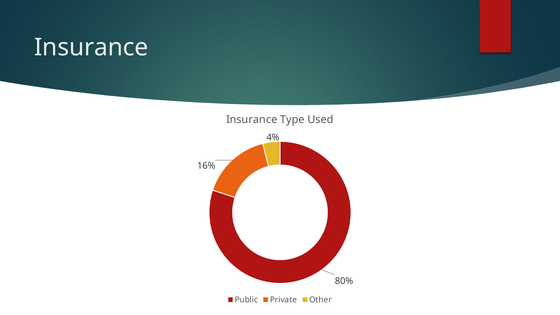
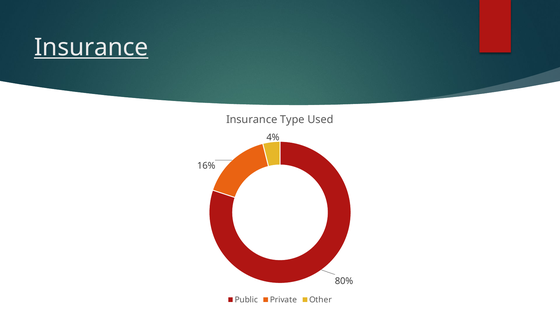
Insurance at (91, 47) underline: none -> present
